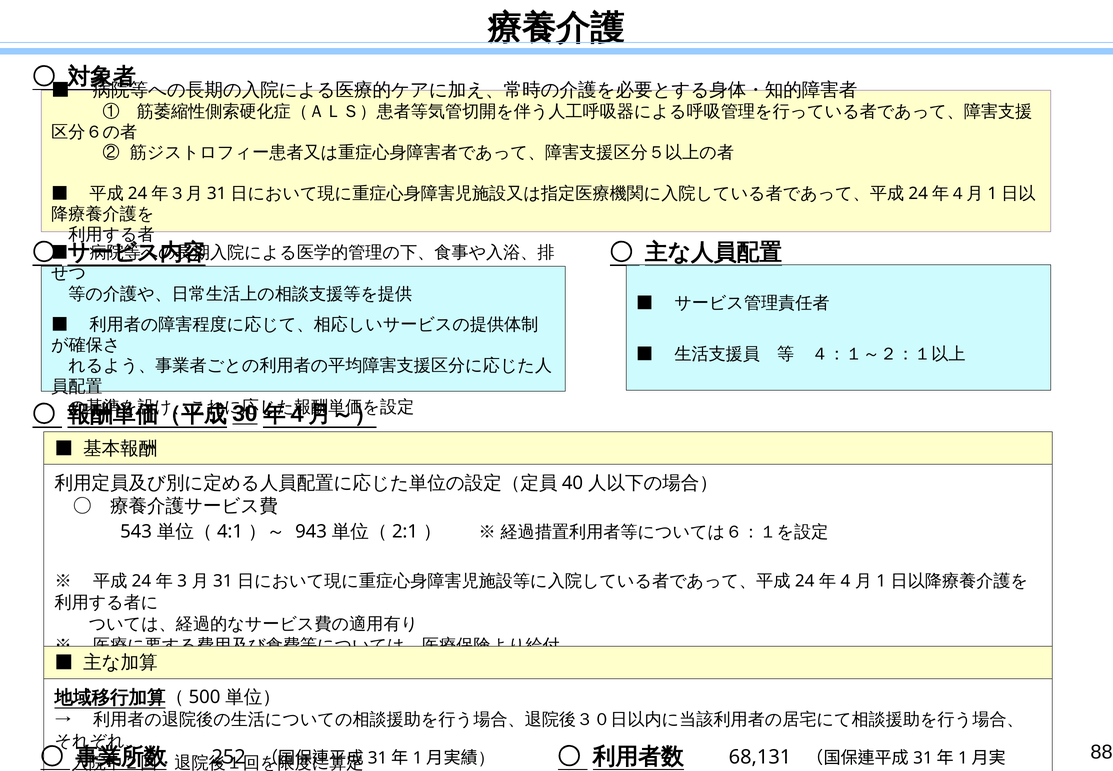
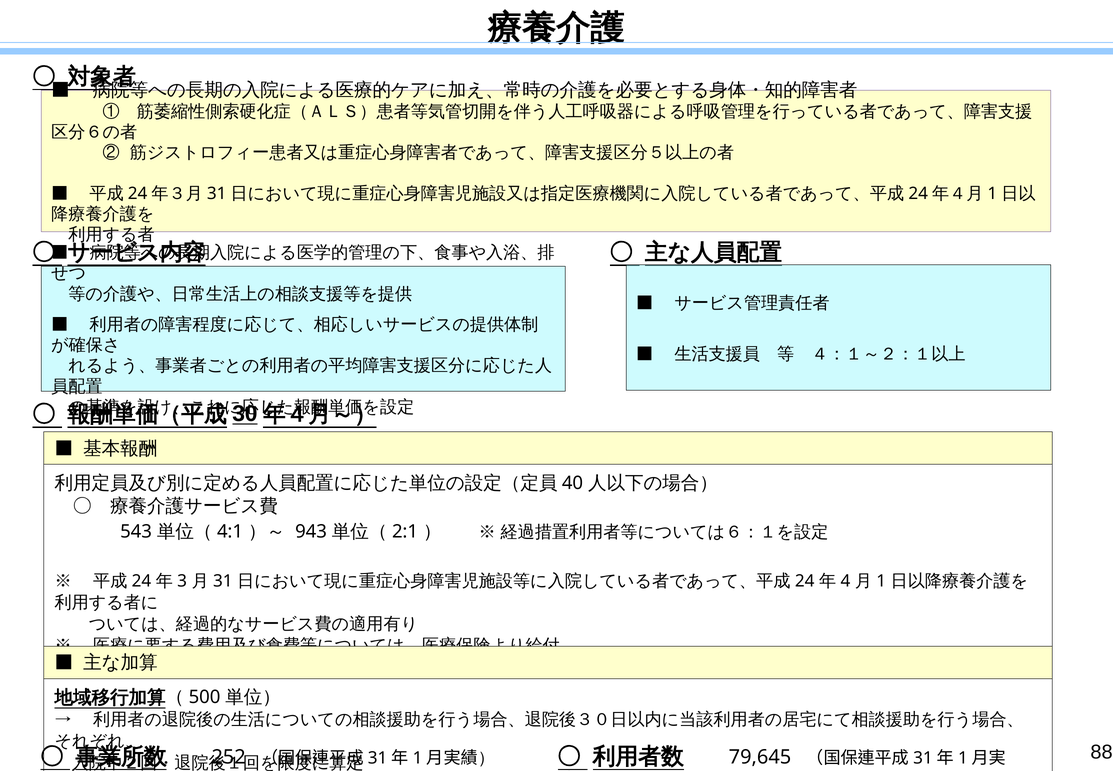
68,131: 68,131 -> 79,645
